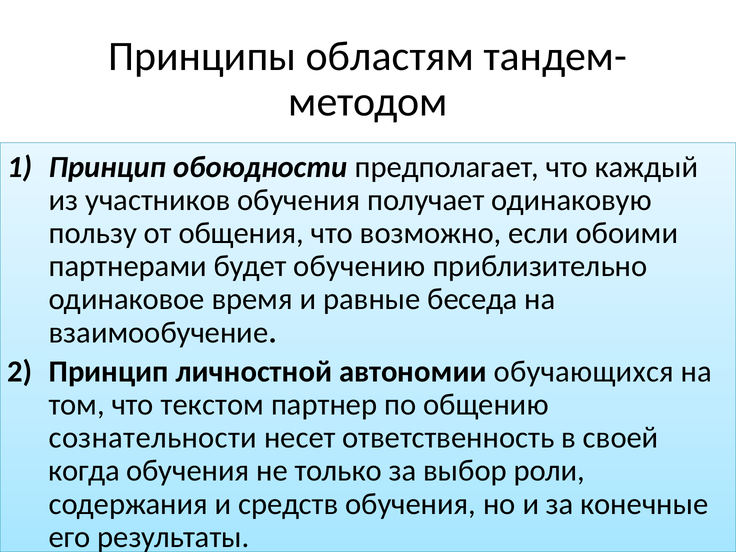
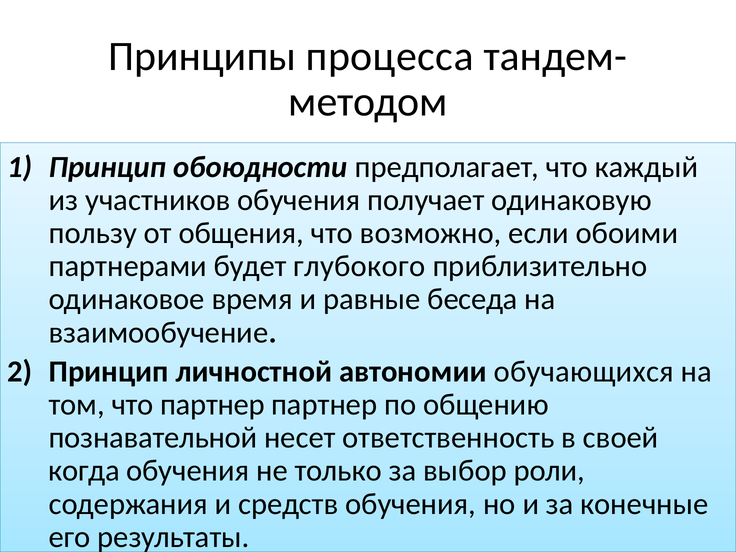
областям: областям -> процесса
обучению: обучению -> глубокого
что текстом: текстом -> партнер
сознательности: сознательности -> познавательной
